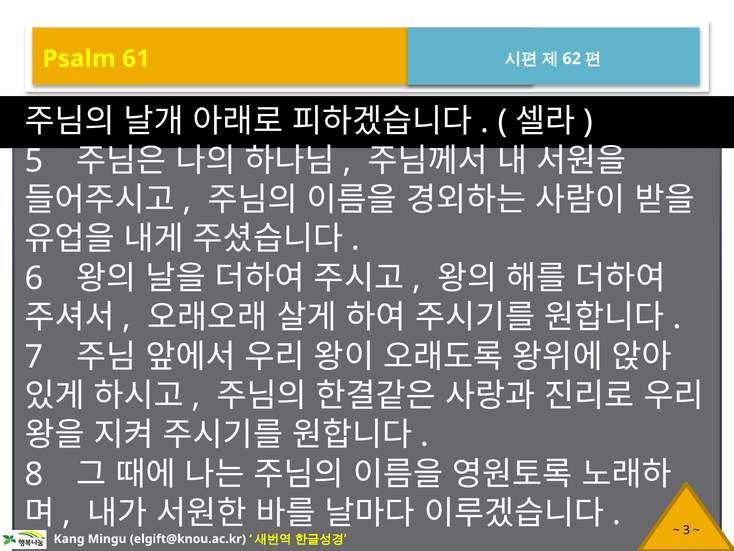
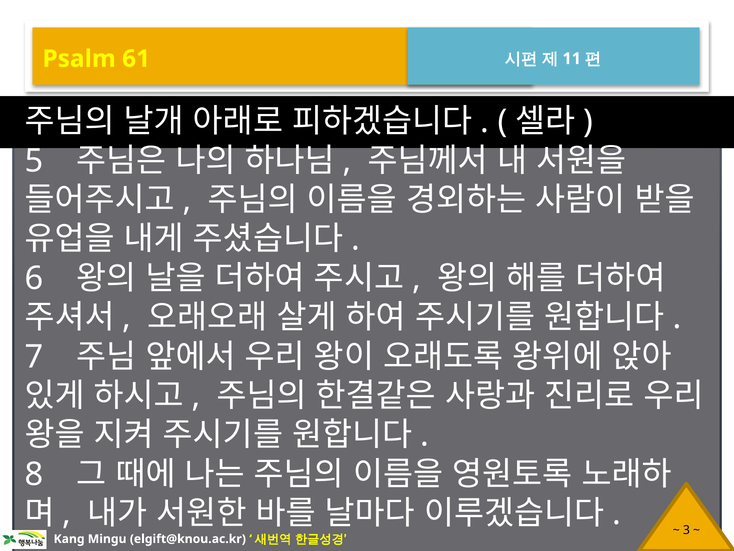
62: 62 -> 11
